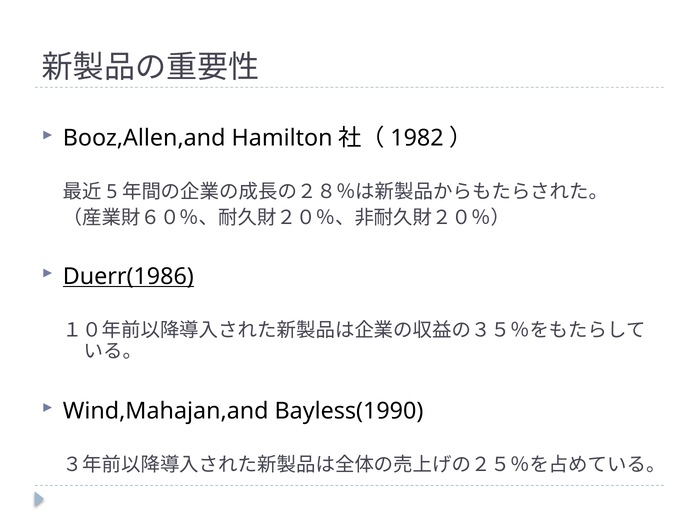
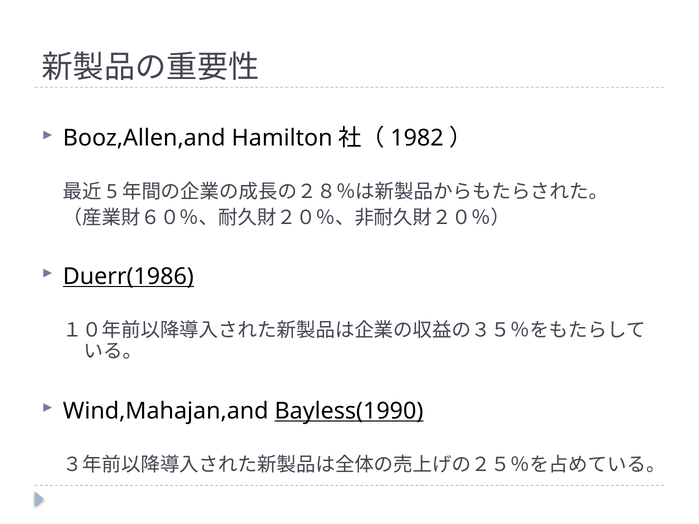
Bayless(1990 underline: none -> present
